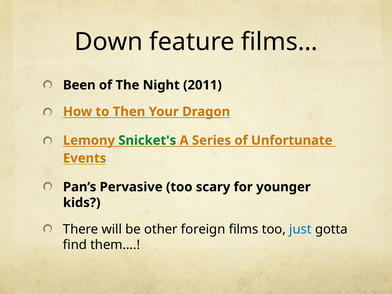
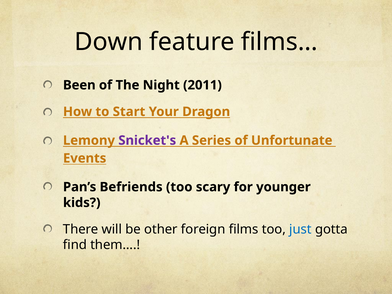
Then: Then -> Start
Snicket's colour: green -> purple
Pervasive: Pervasive -> Befriends
